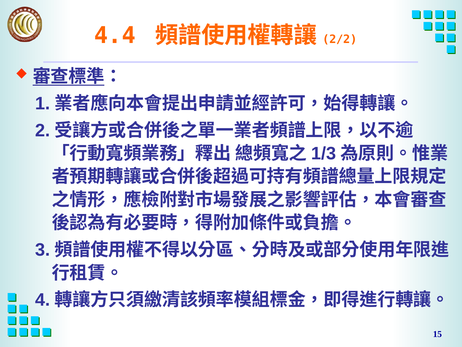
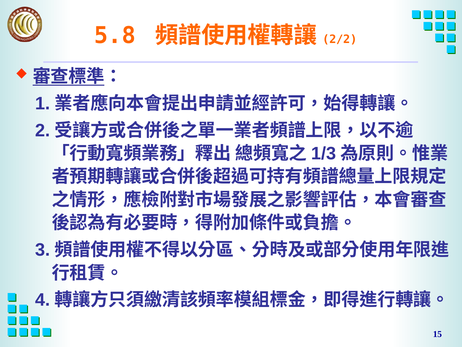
4.4: 4.4 -> 5.8
